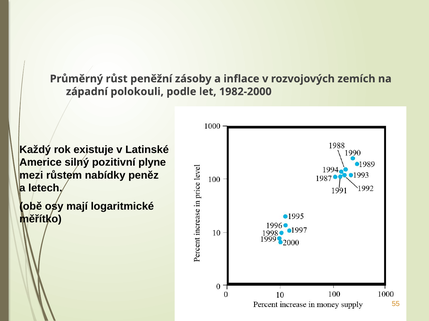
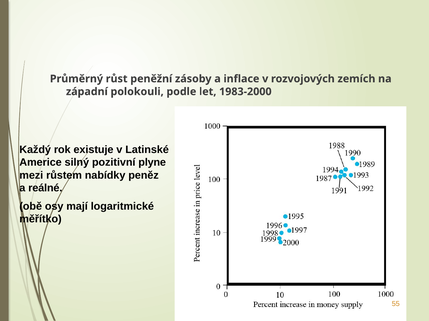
1982-2000: 1982-2000 -> 1983-2000
letech: letech -> reálné
